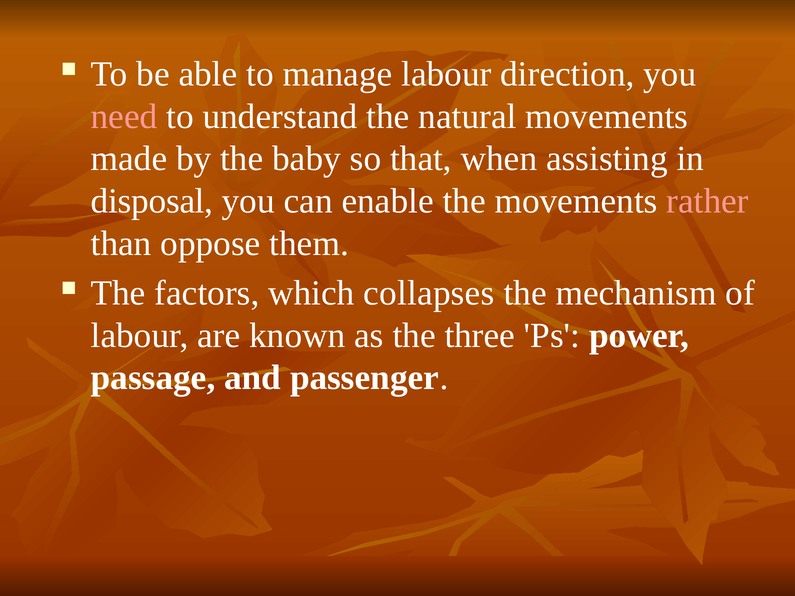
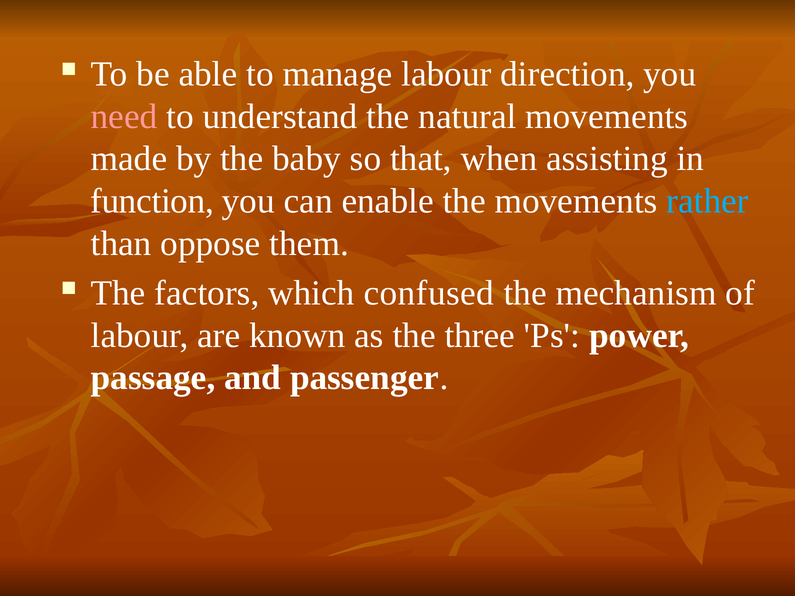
disposal: disposal -> function
rather colour: pink -> light blue
collapses: collapses -> confused
